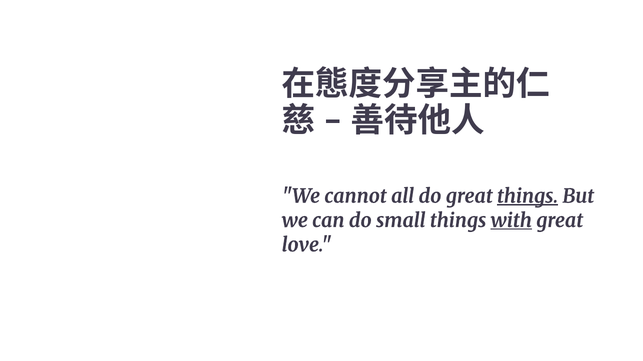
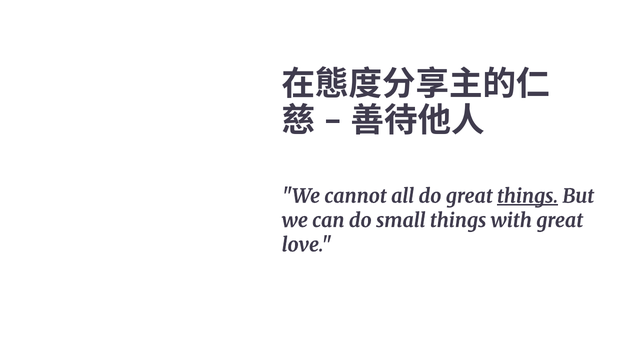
with underline: present -> none
